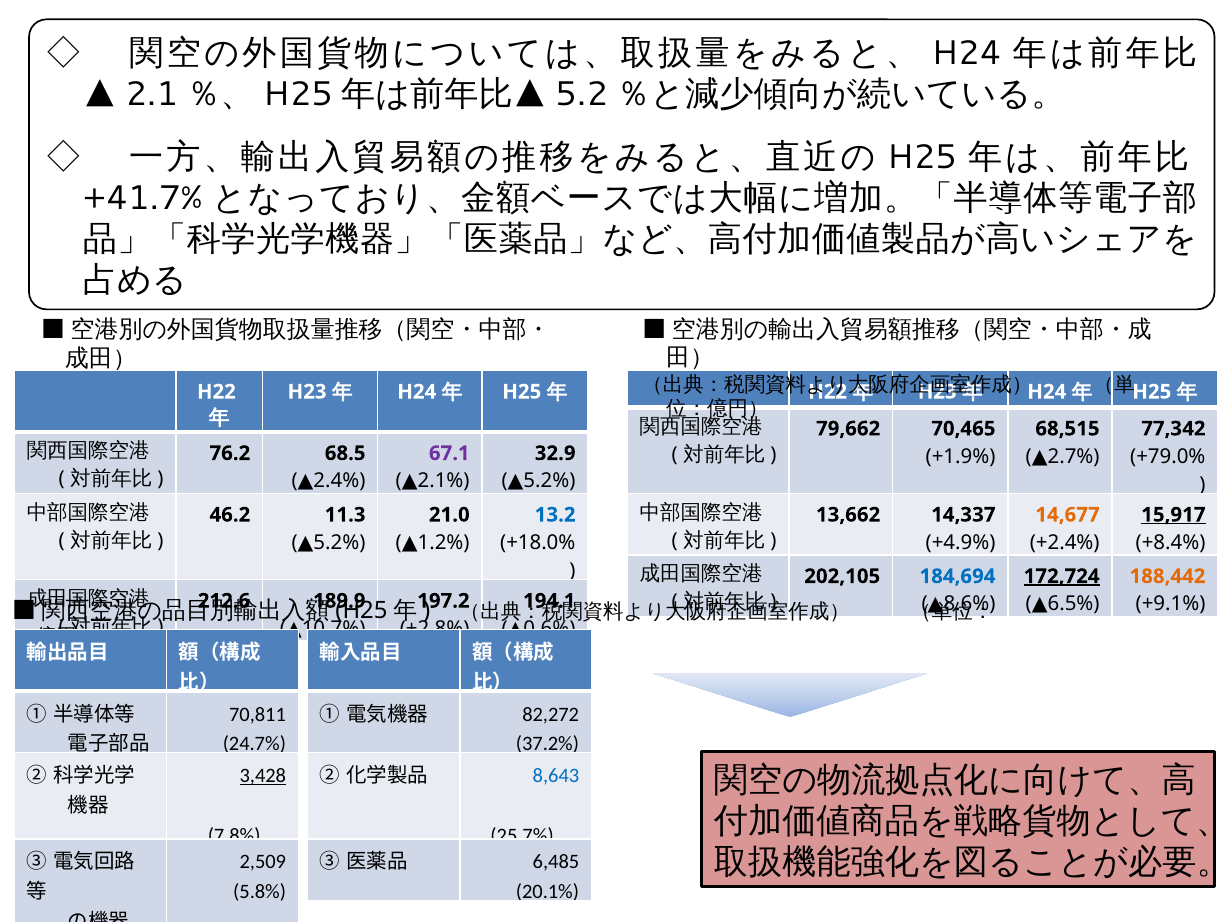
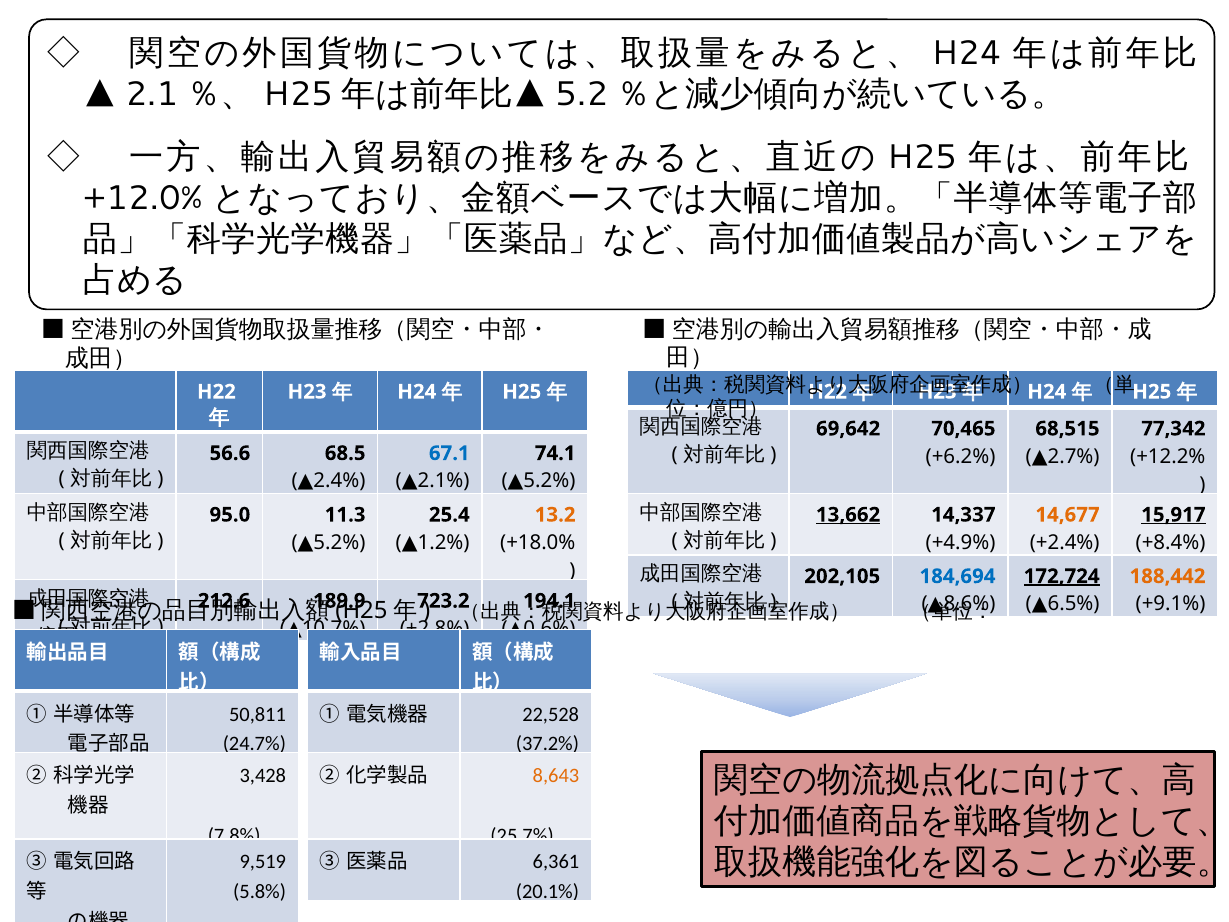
+41.7%: +41.7% -> +12.0%
79,662: 79,662 -> 69,642
76.2: 76.2 -> 56.6
67.1 colour: purple -> blue
32.9: 32.9 -> 74.1
+1.9%: +1.9% -> +6.2%
+79.0%: +79.0% -> +12.2%
46.2: 46.2 -> 95.0
21.0: 21.0 -> 25.4
13.2 colour: blue -> orange
13,662 underline: none -> present
197.2: 197.2 -> 723.2
70,811: 70,811 -> 50,811
82,272: 82,272 -> 22,528
3,428 underline: present -> none
8,643 colour: blue -> orange
2,509: 2,509 -> 9,519
6,485: 6,485 -> 6,361
